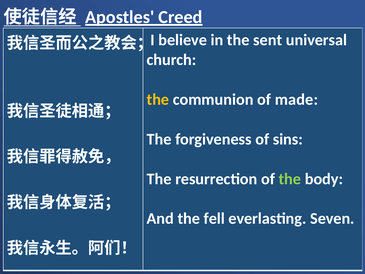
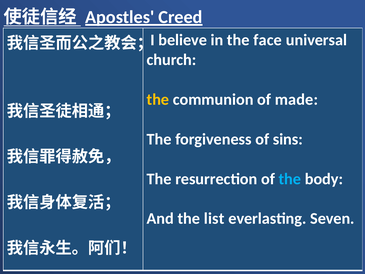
sent: sent -> face
the at (290, 179) colour: light green -> light blue
fell: fell -> list
